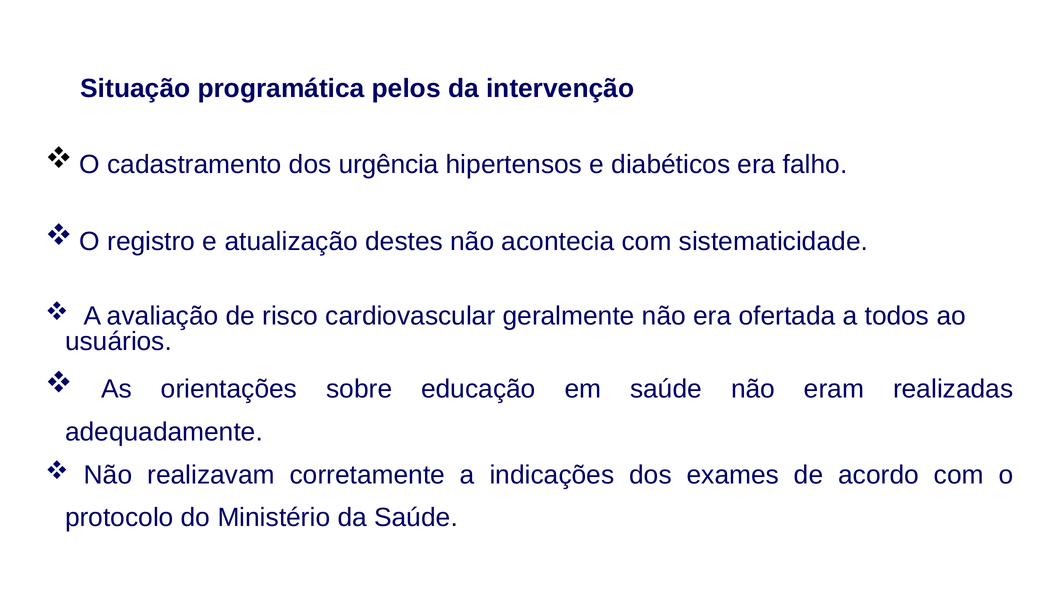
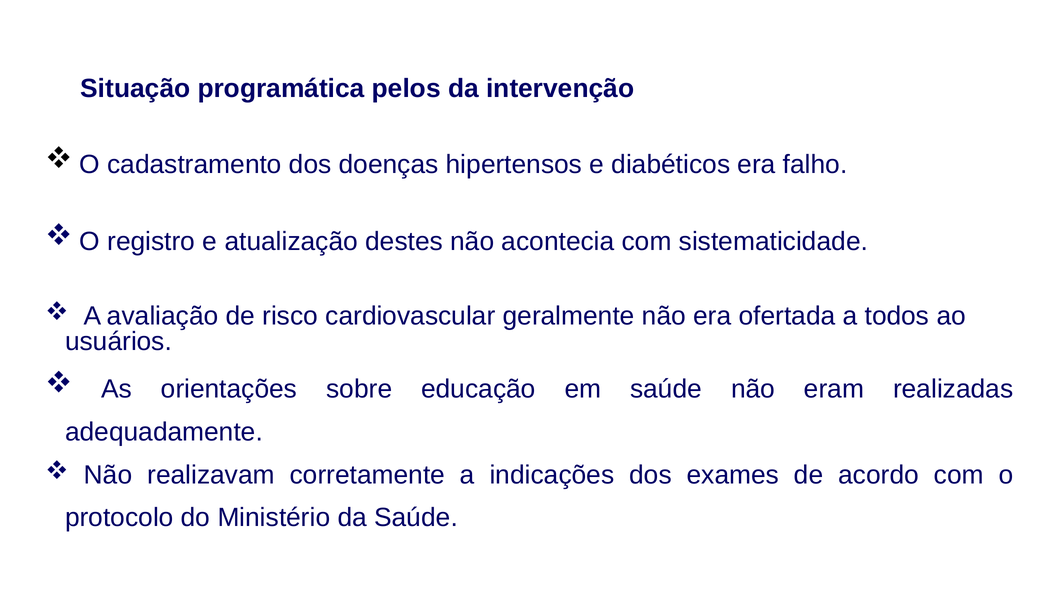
urgência: urgência -> doenças
